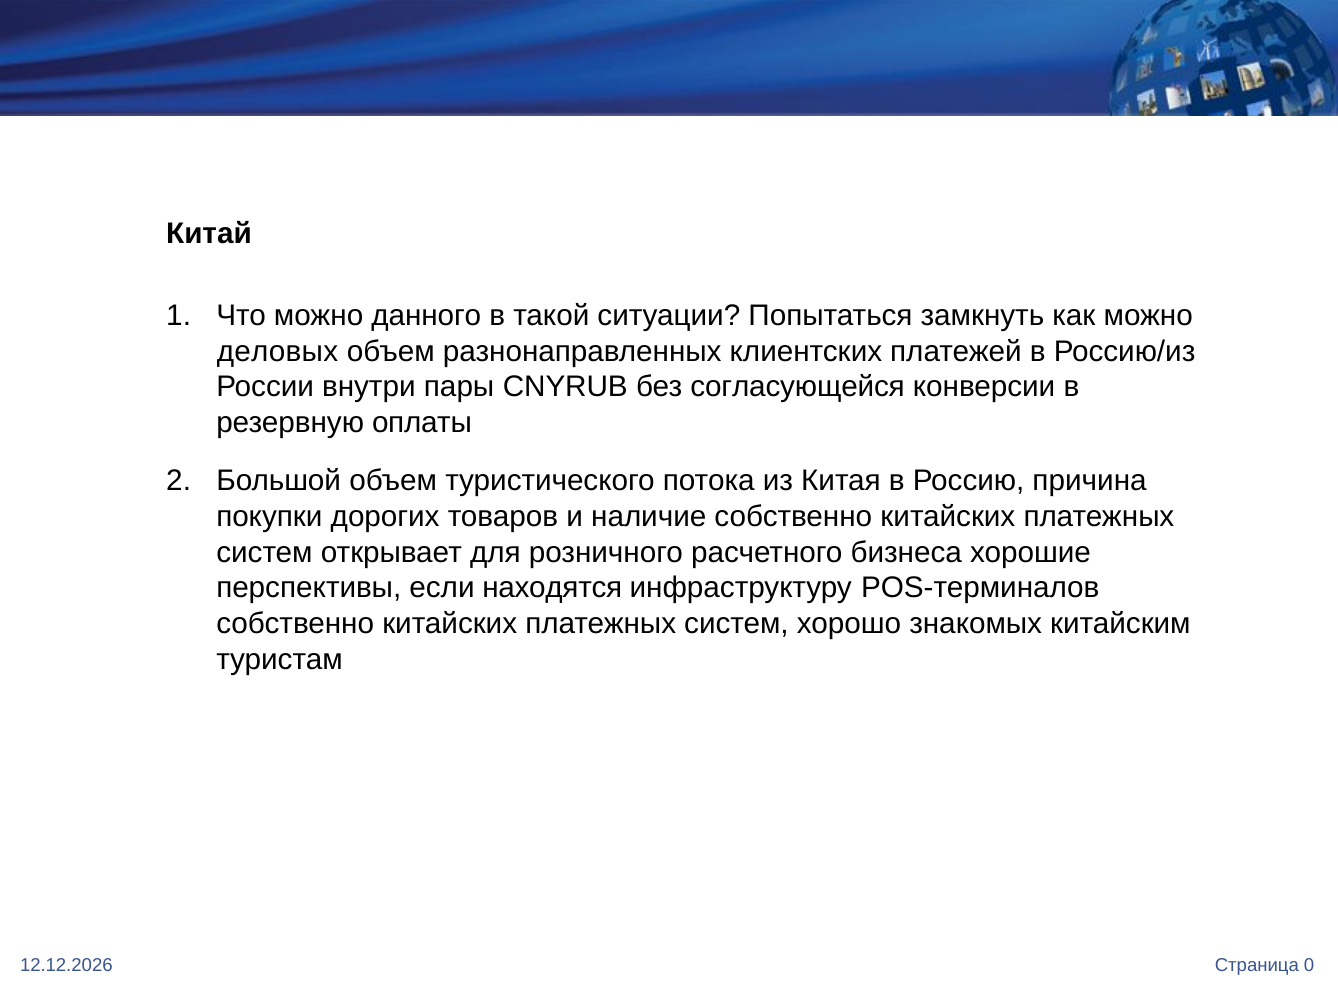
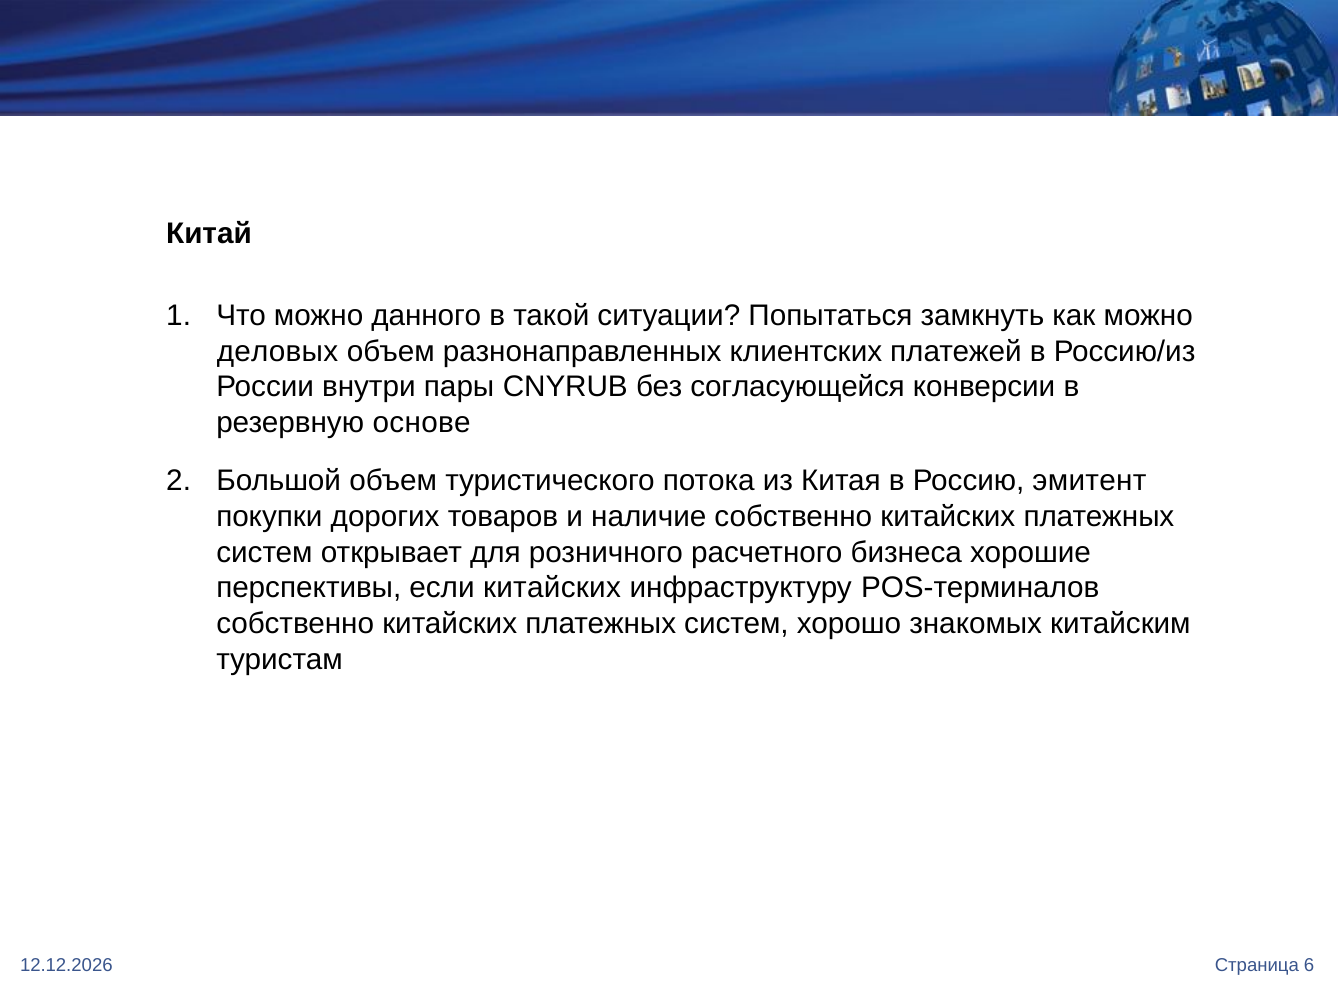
оплаты: оплаты -> основе
причина: причина -> эмитент
если находятся: находятся -> китайских
0: 0 -> 6
